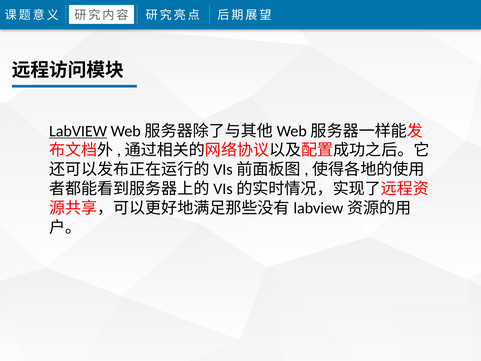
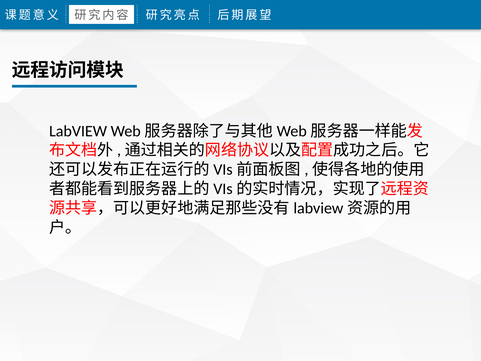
LabVIEW underline: present -> none
